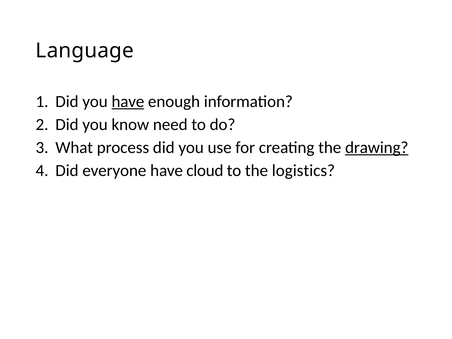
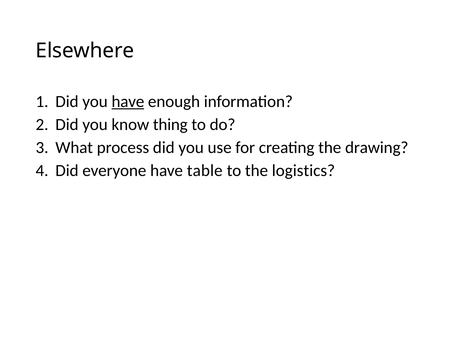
Language: Language -> Elsewhere
need: need -> thing
drawing underline: present -> none
cloud: cloud -> table
